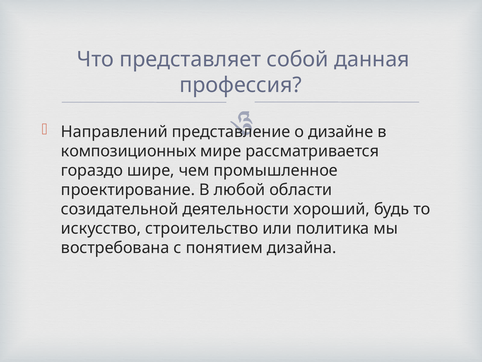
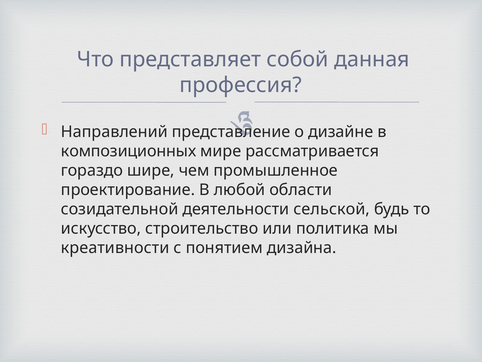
хороший: хороший -> сельской
востребована: востребована -> креативности
